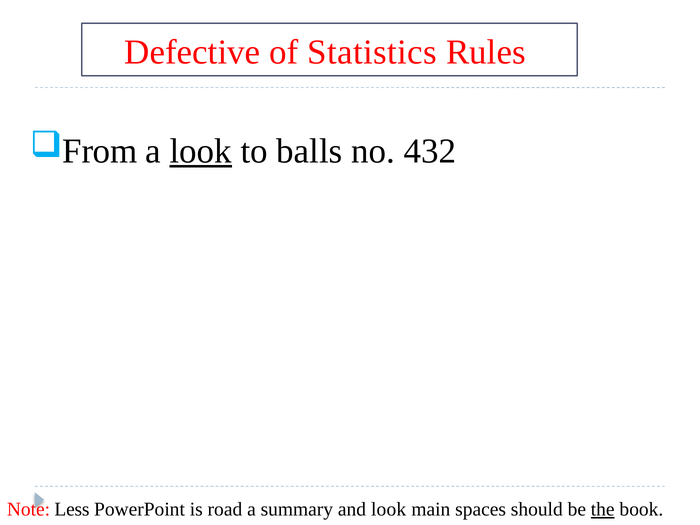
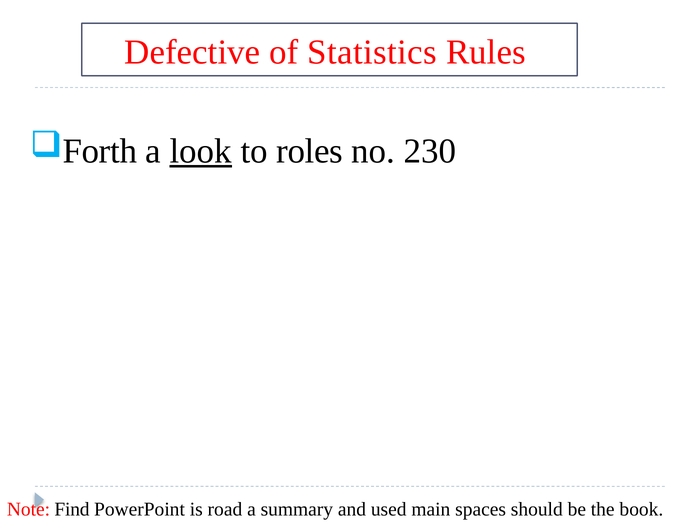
From: From -> Forth
balls: balls -> roles
432: 432 -> 230
Less: Less -> Find
and look: look -> used
the underline: present -> none
